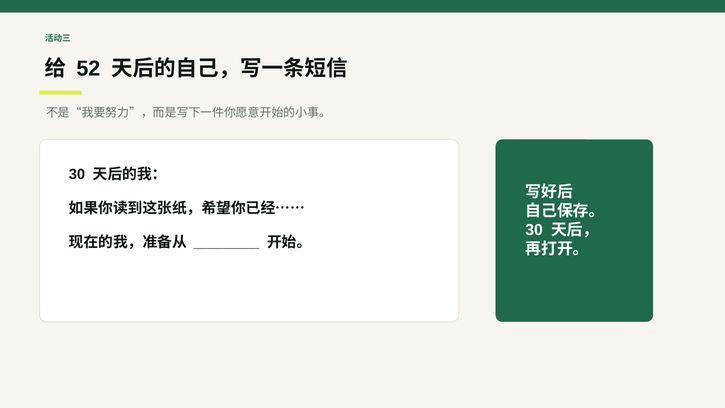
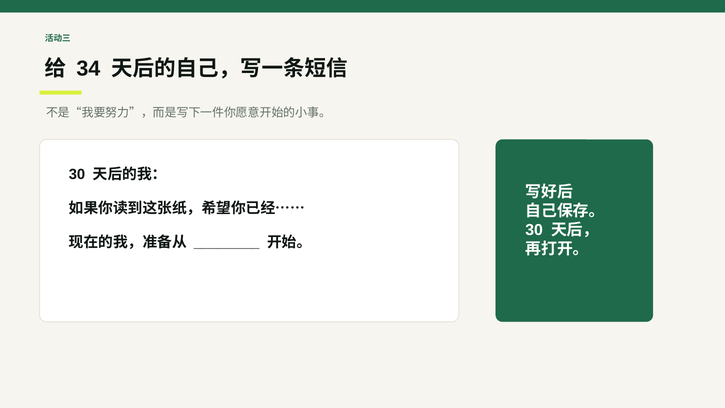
52: 52 -> 34
